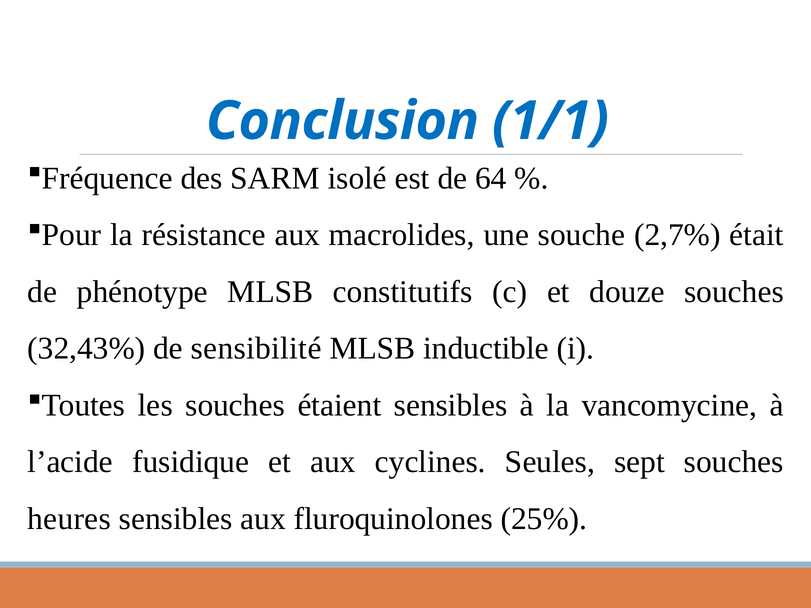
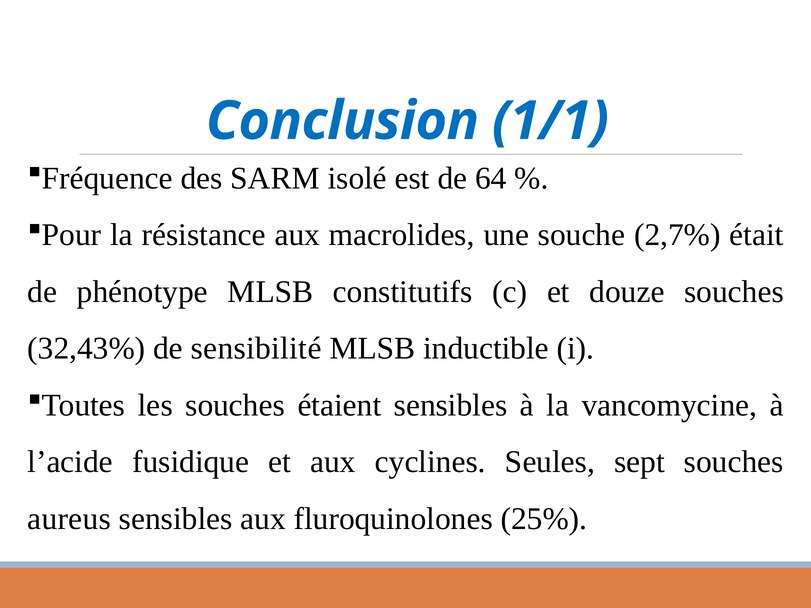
heures: heures -> aureus
